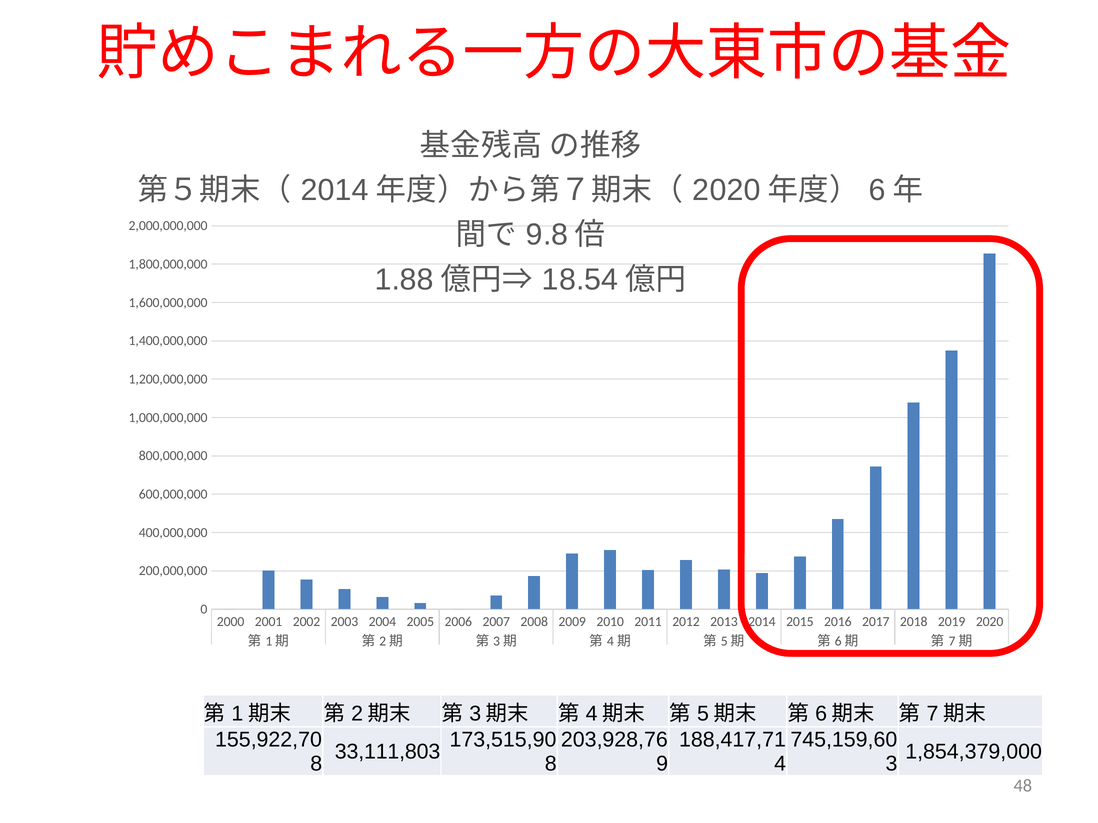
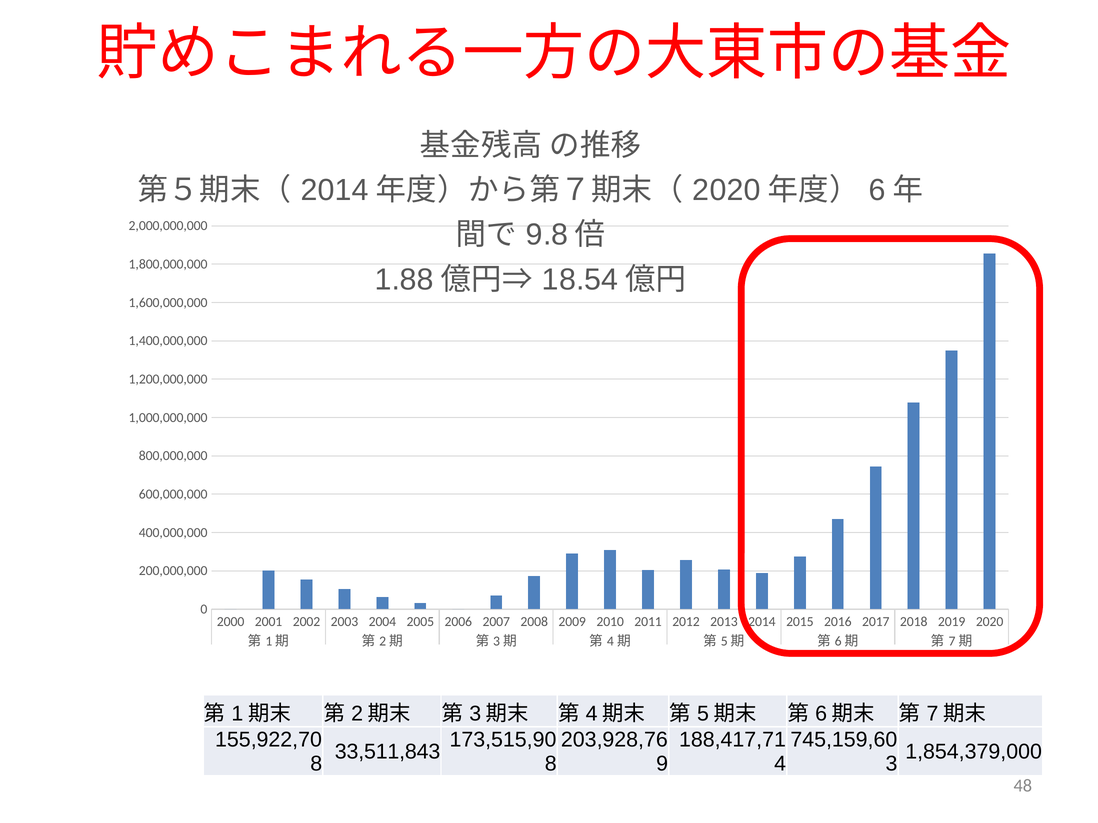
33,111,803: 33,111,803 -> 33,511,843
